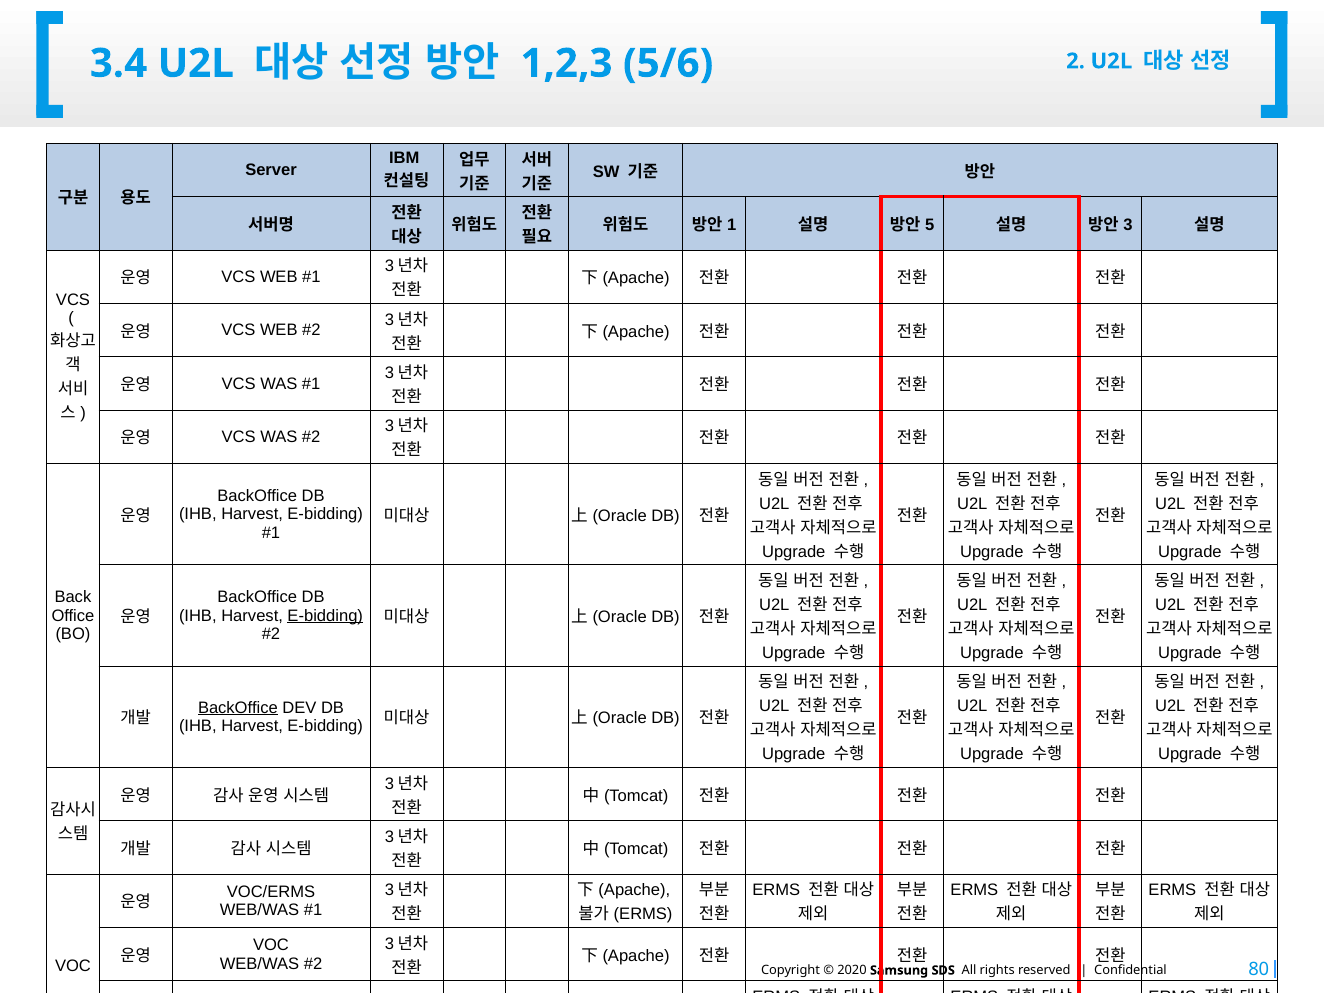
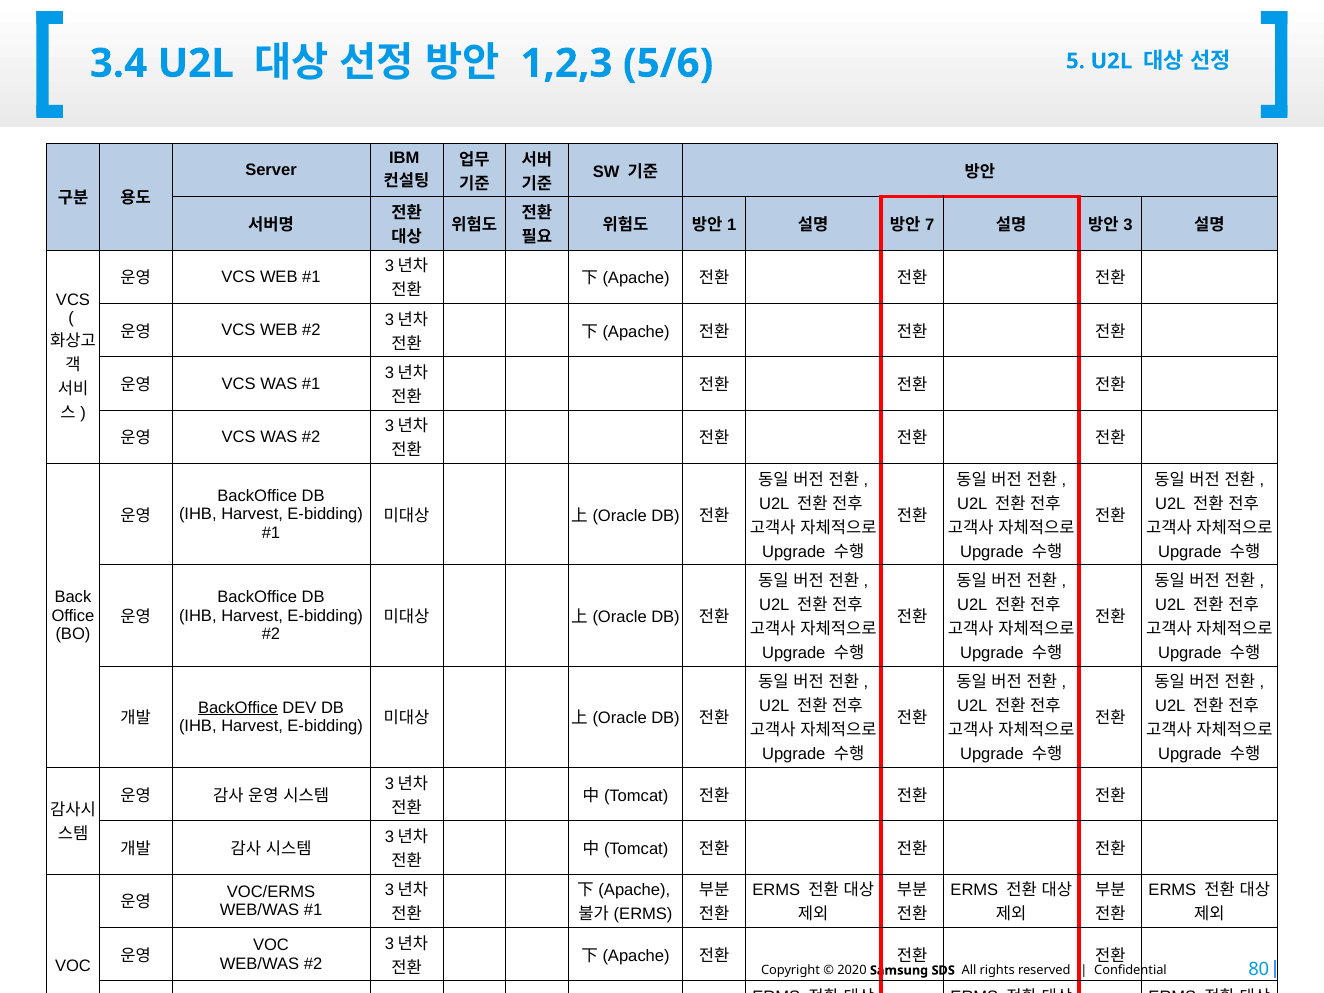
2: 2 -> 5
5: 5 -> 7
E-bidding at (325, 616) underline: present -> none
